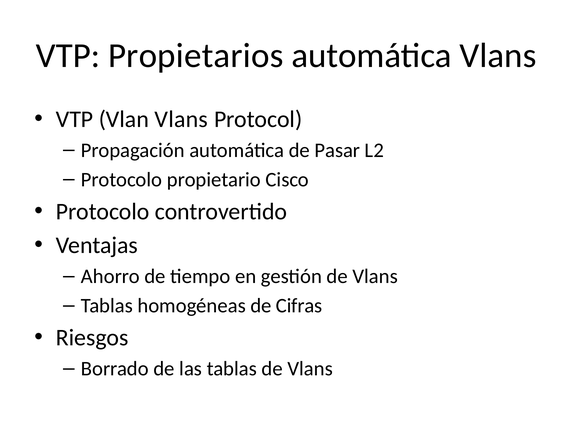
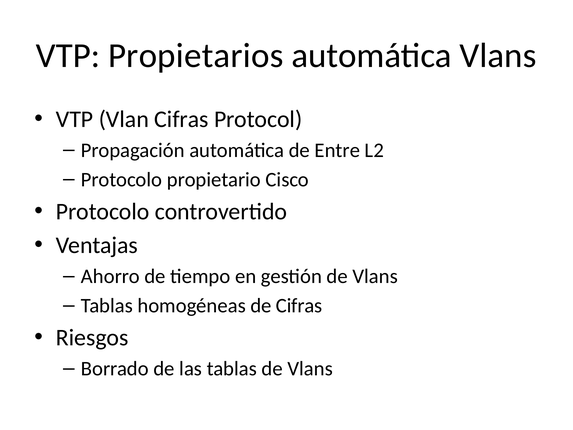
Vlan Vlans: Vlans -> Cifras
Pasar: Pasar -> Entre
